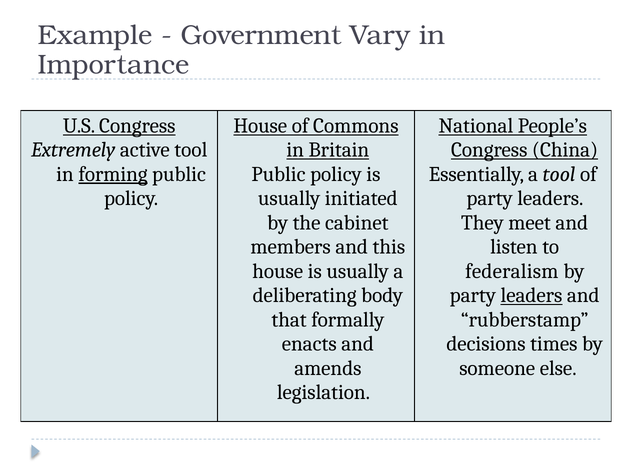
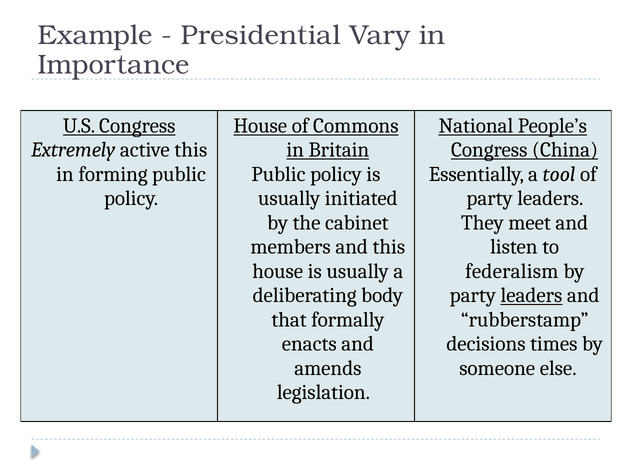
Government: Government -> Presidential
active tool: tool -> this
forming underline: present -> none
